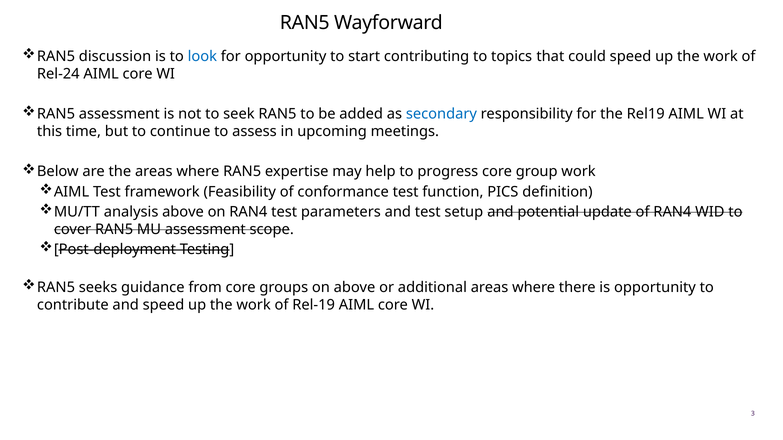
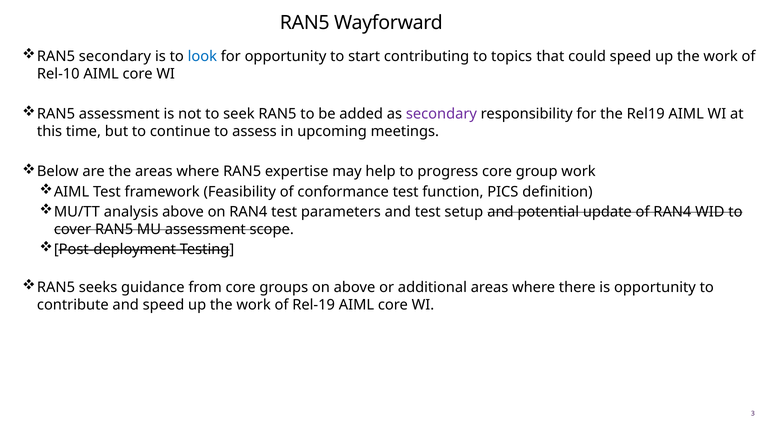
RAN5 discussion: discussion -> secondary
Rel-24: Rel-24 -> Rel-10
secondary at (441, 114) colour: blue -> purple
